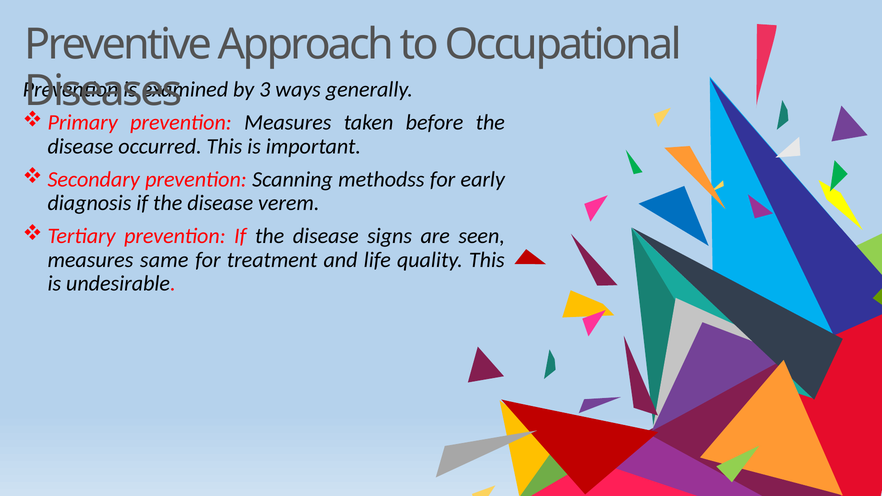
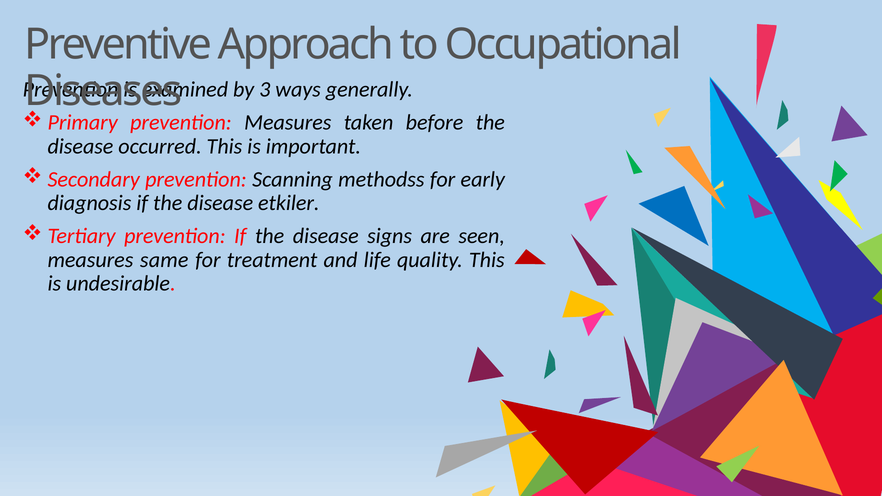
verem: verem -> etkiler
